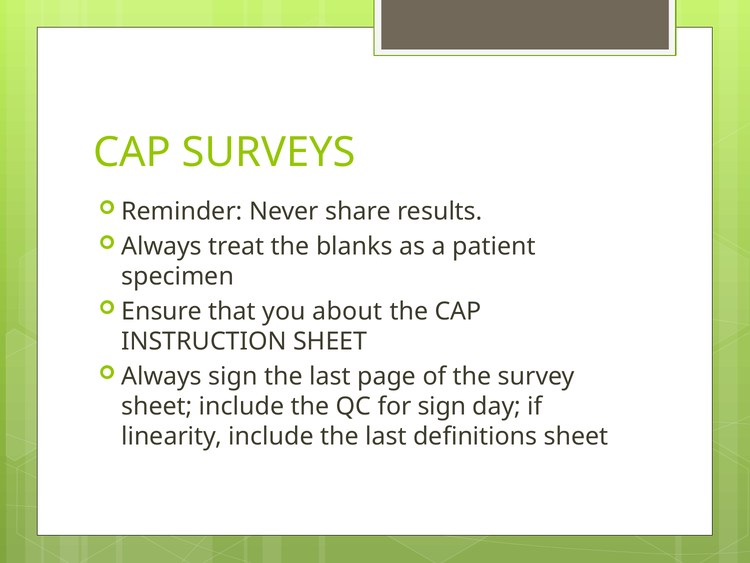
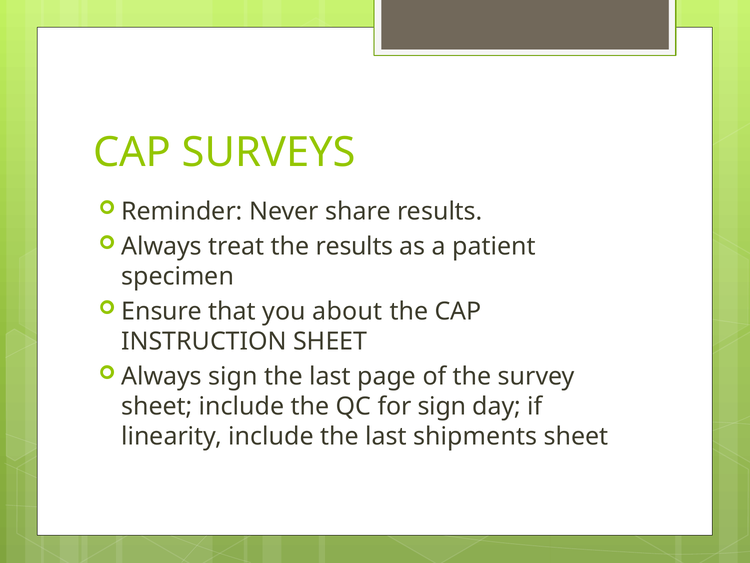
the blanks: blanks -> results
definitions: definitions -> shipments
